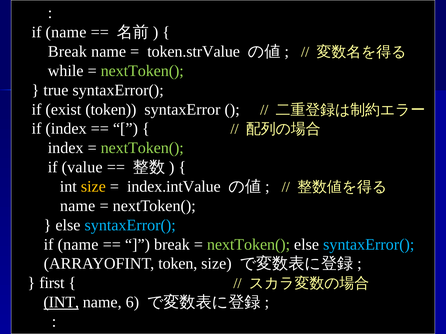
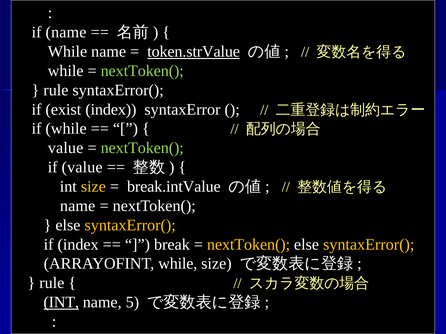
Break at (67, 52): Break -> While
token.strValue underline: none -> present
true at (56, 90): true -> rule
exist token: token -> index
if index: index -> while
index at (66, 148): index -> value
index.intValue: index.intValue -> break.intValue
syntaxError( at (130, 225) colour: light blue -> yellow
name at (78, 245): name -> index
nextToken( at (249, 245) colour: light green -> yellow
syntaxError( at (369, 245) colour: light blue -> yellow
ARRAYOFINT token: token -> while
first at (52, 283): first -> rule
6: 6 -> 5
